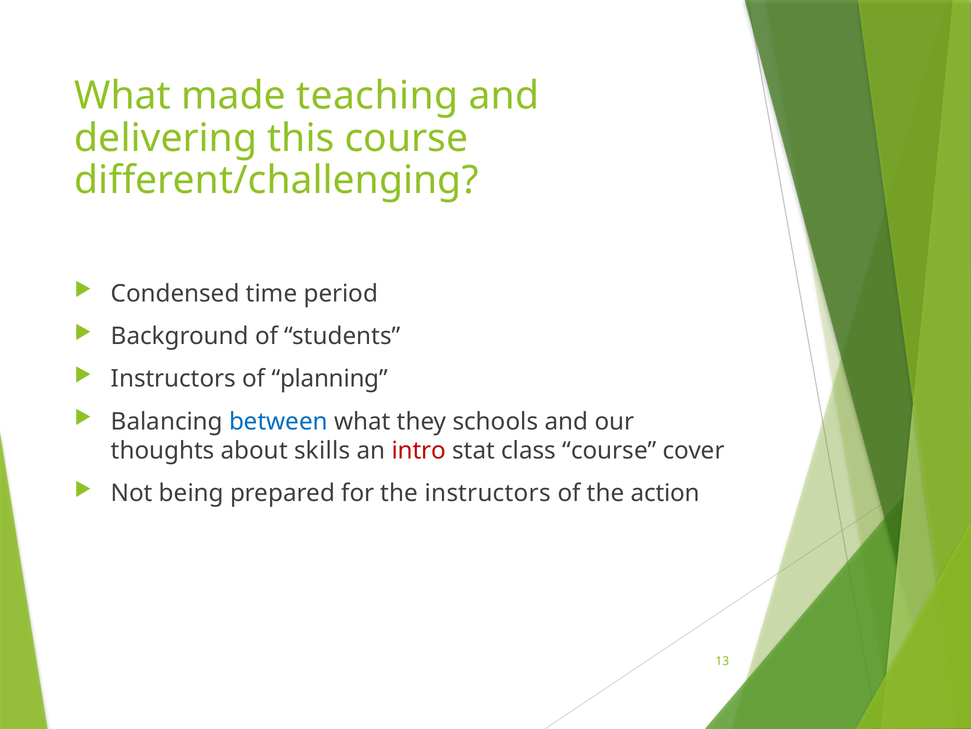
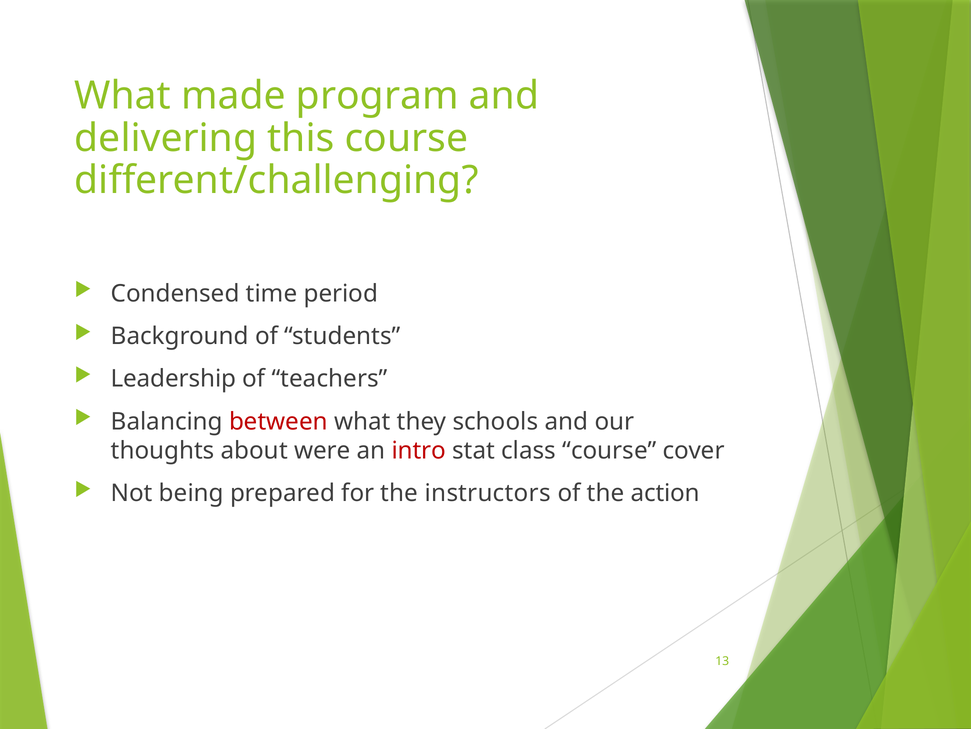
teaching: teaching -> program
Instructors at (173, 378): Instructors -> Leadership
planning: planning -> teachers
between colour: blue -> red
skills: skills -> were
